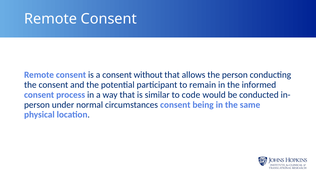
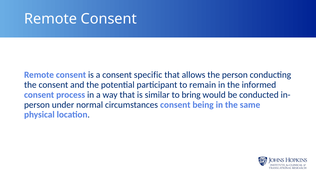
without: without -> specific
code: code -> bring
